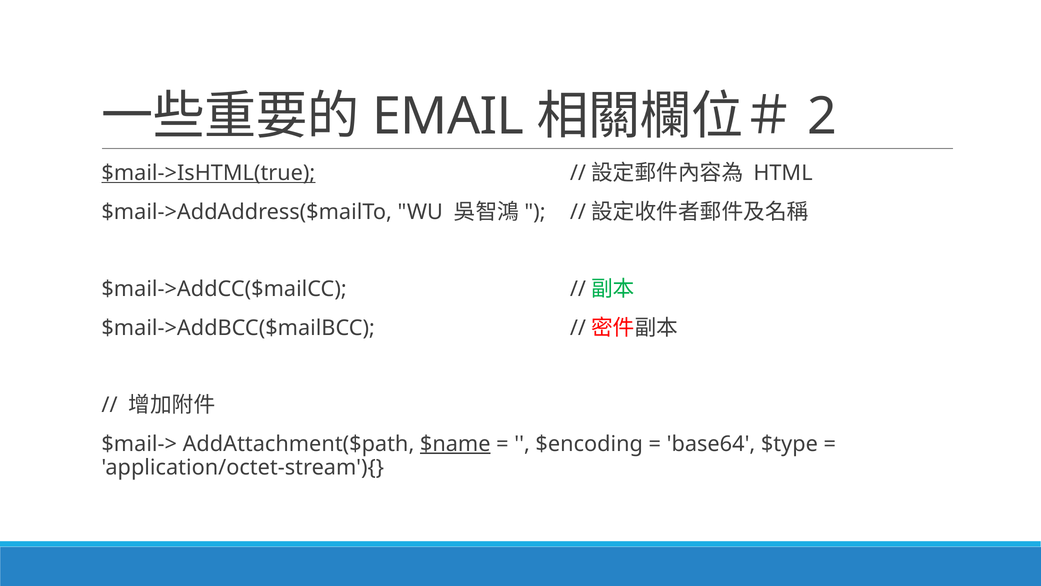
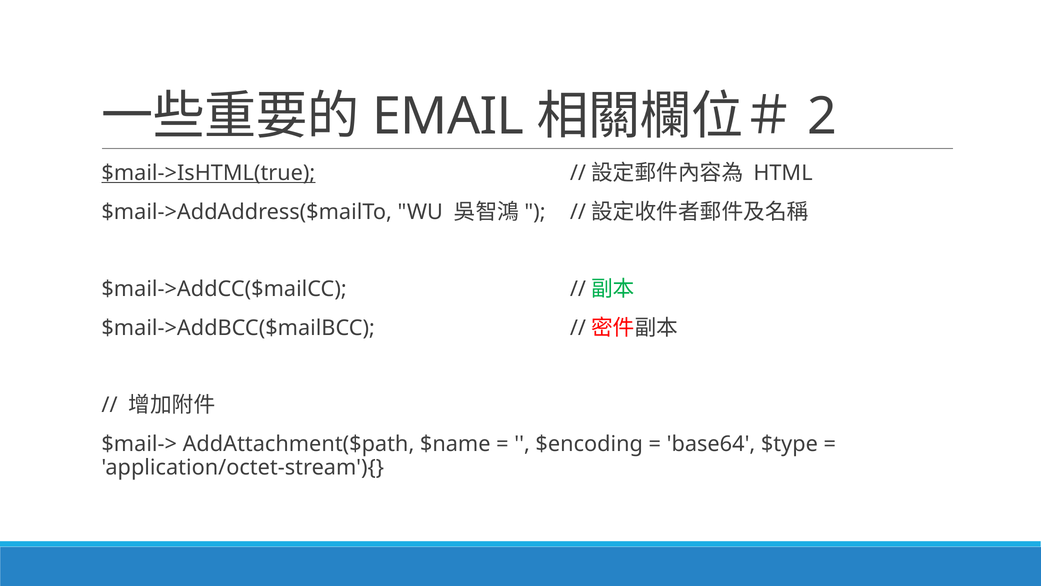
$name underline: present -> none
